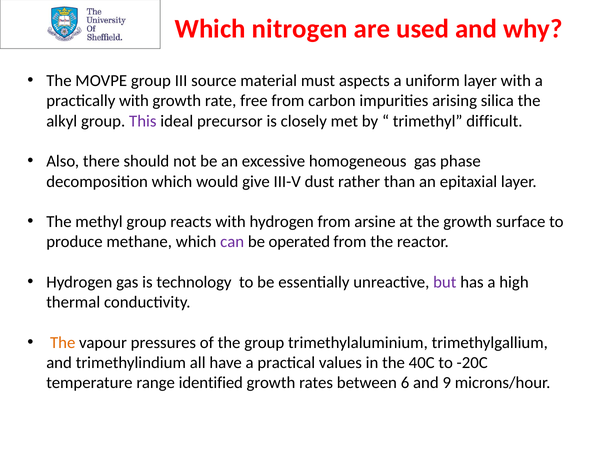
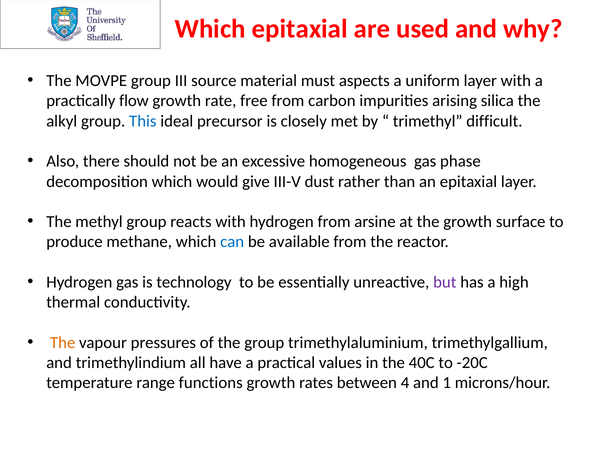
Which nitrogen: nitrogen -> epitaxial
practically with: with -> flow
This colour: purple -> blue
can colour: purple -> blue
operated: operated -> available
identified: identified -> functions
6: 6 -> 4
9: 9 -> 1
